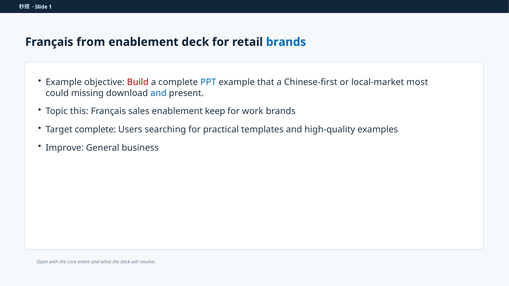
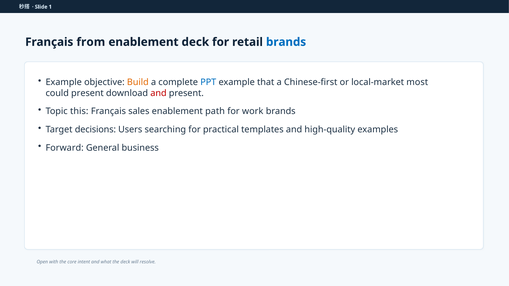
Build colour: red -> orange
could missing: missing -> present
and at (158, 93) colour: blue -> red
keep: keep -> path
Target complete: complete -> decisions
Improve: Improve -> Forward
